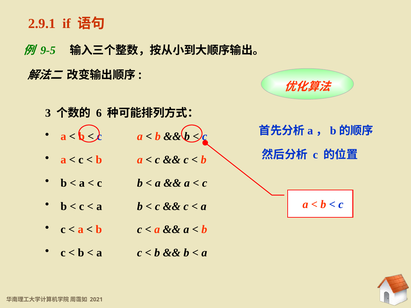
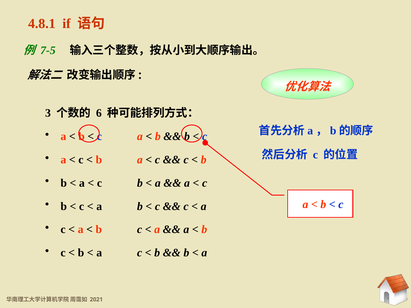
2.9.1: 2.9.1 -> 4.8.1
9-5: 9-5 -> 7-5
